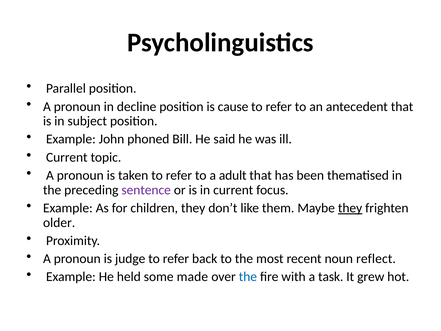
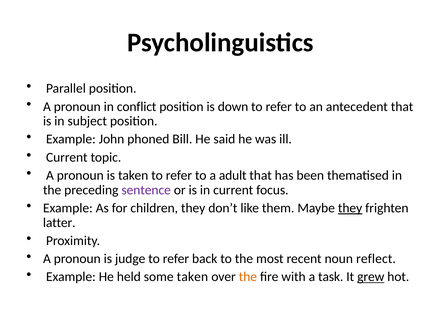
decline: decline -> conflict
cause: cause -> down
older: older -> latter
some made: made -> taken
the at (248, 277) colour: blue -> orange
grew underline: none -> present
